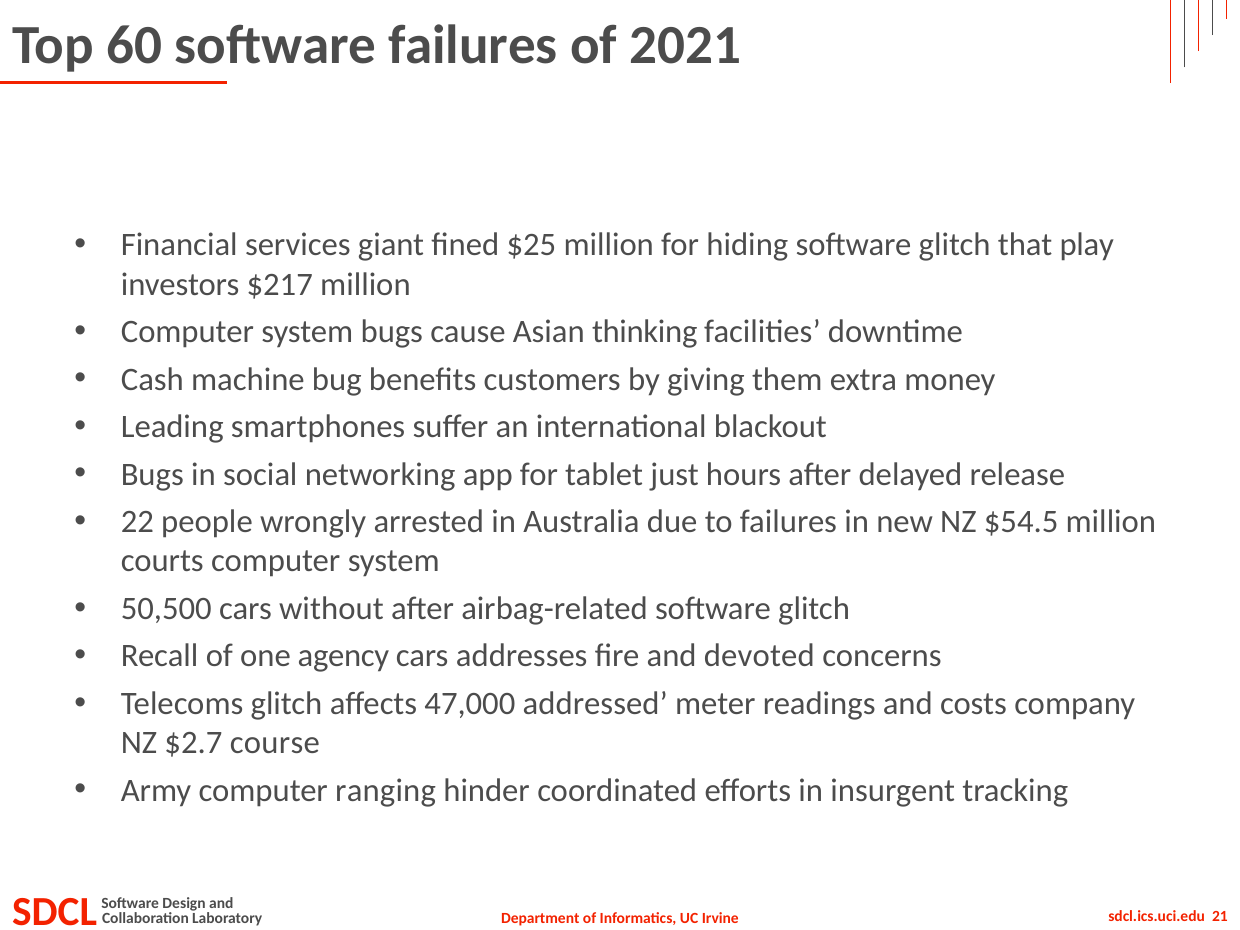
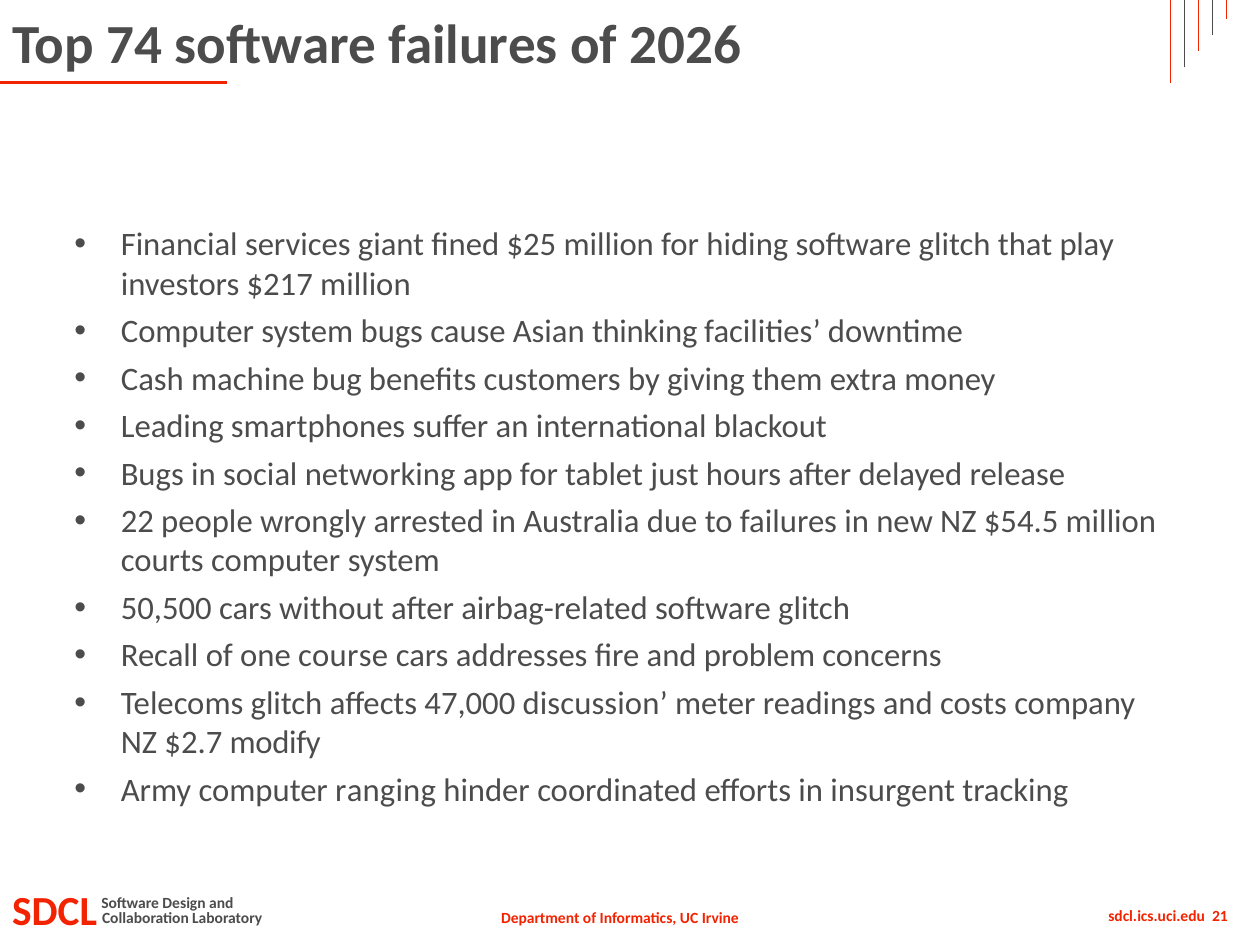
60: 60 -> 74
2021: 2021 -> 2026
agency: agency -> course
devoted: devoted -> problem
addressed: addressed -> discussion
course: course -> modify
